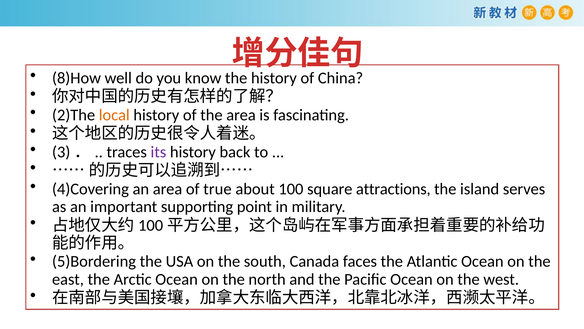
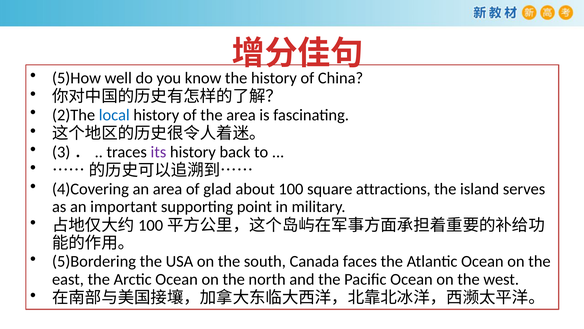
8)How: 8)How -> 5)How
local colour: orange -> blue
true: true -> glad
